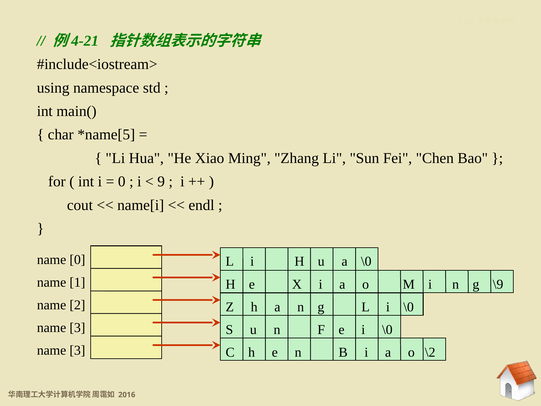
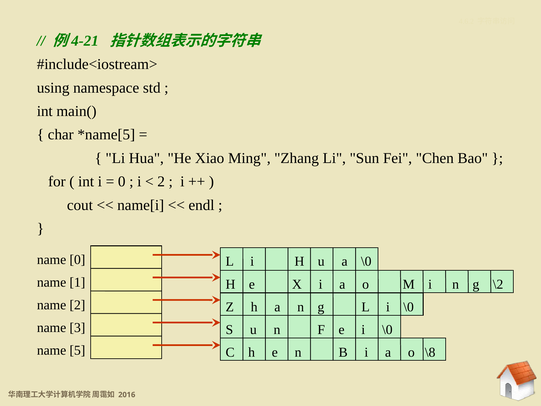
9 at (161, 181): 9 -> 2
\9: \9 -> \2
3 at (77, 350): 3 -> 5
\2: \2 -> \8
